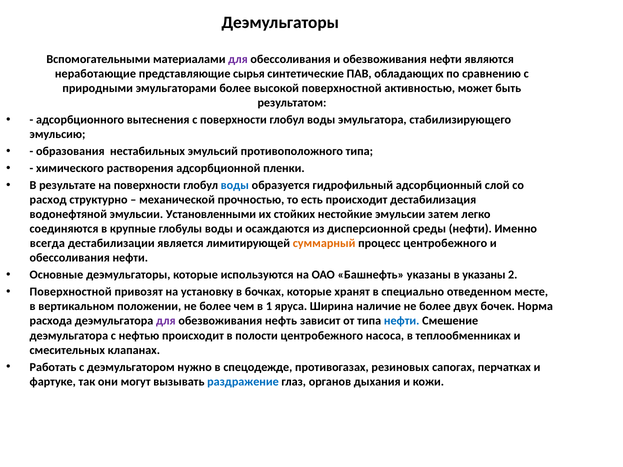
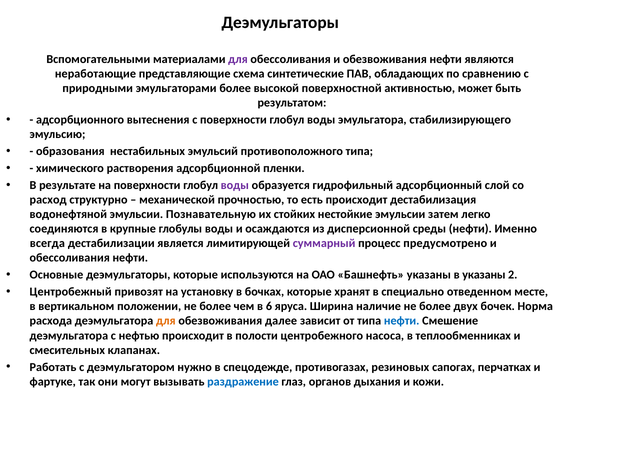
сырья: сырья -> схема
воды at (235, 185) colour: blue -> purple
Установленными: Установленными -> Познавательную
суммарный colour: orange -> purple
процесс центробежного: центробежного -> предусмотрено
Поверхностной at (71, 292): Поверхностной -> Центробежный
1: 1 -> 6
для at (166, 321) colour: purple -> orange
нефть: нефть -> далее
